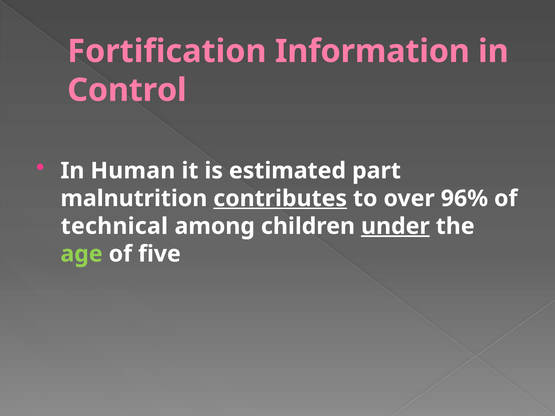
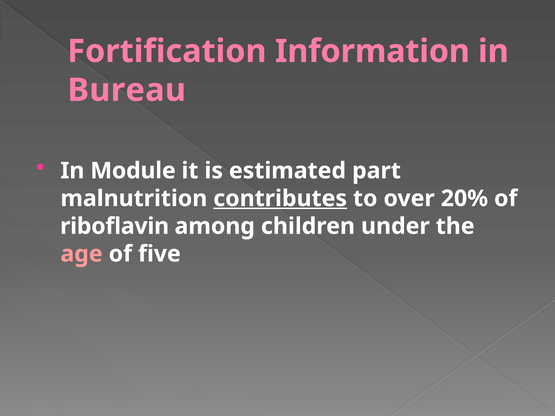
Control: Control -> Bureau
Human: Human -> Module
96%: 96% -> 20%
technical: technical -> riboflavin
under underline: present -> none
age colour: light green -> pink
